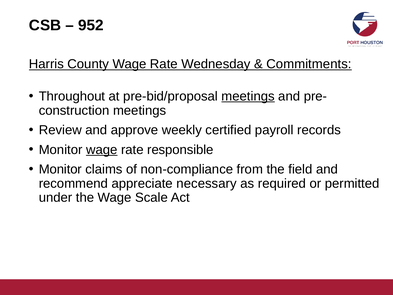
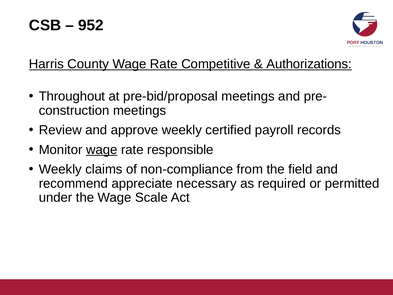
Wednesday: Wednesday -> Competitive
Commitments: Commitments -> Authorizations
meetings at (248, 96) underline: present -> none
Monitor at (60, 169): Monitor -> Weekly
